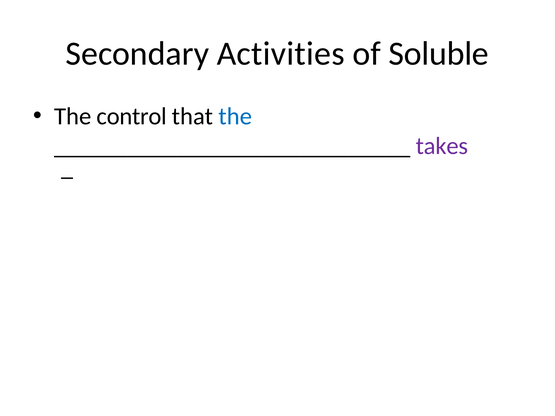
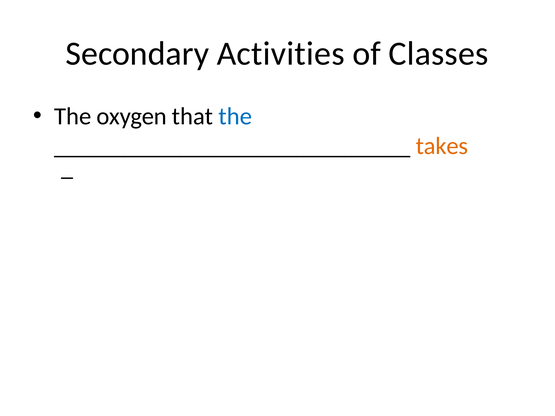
Soluble: Soluble -> Classes
control: control -> oxygen
takes colour: purple -> orange
